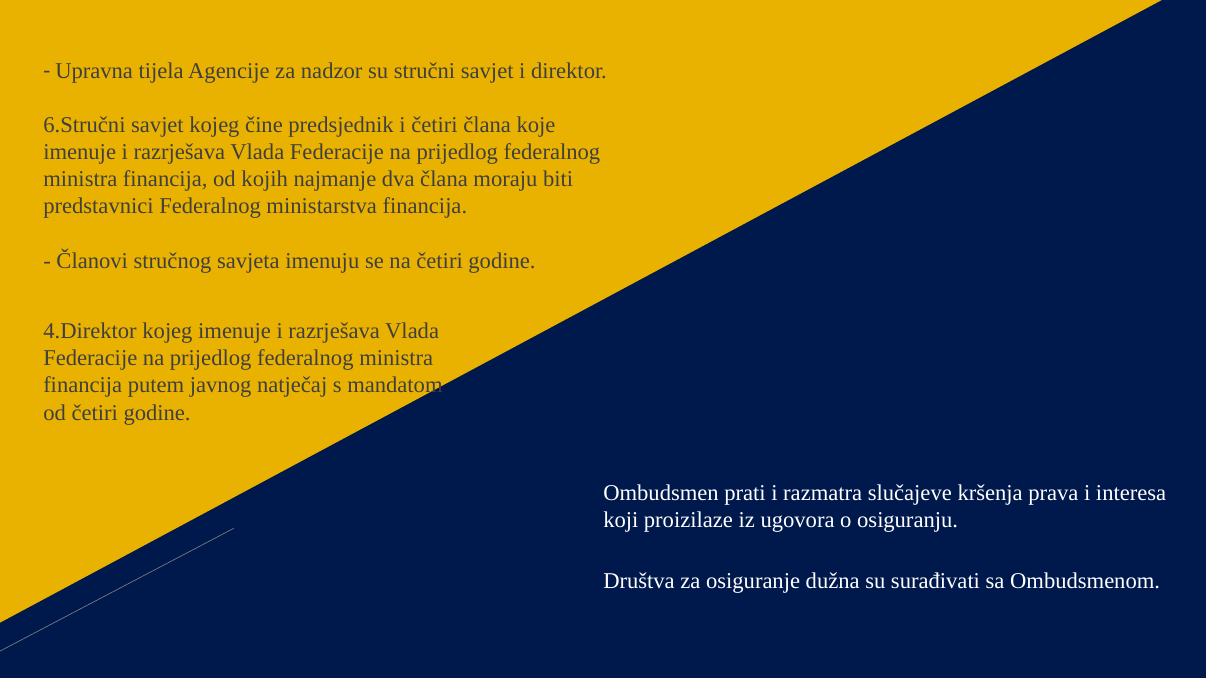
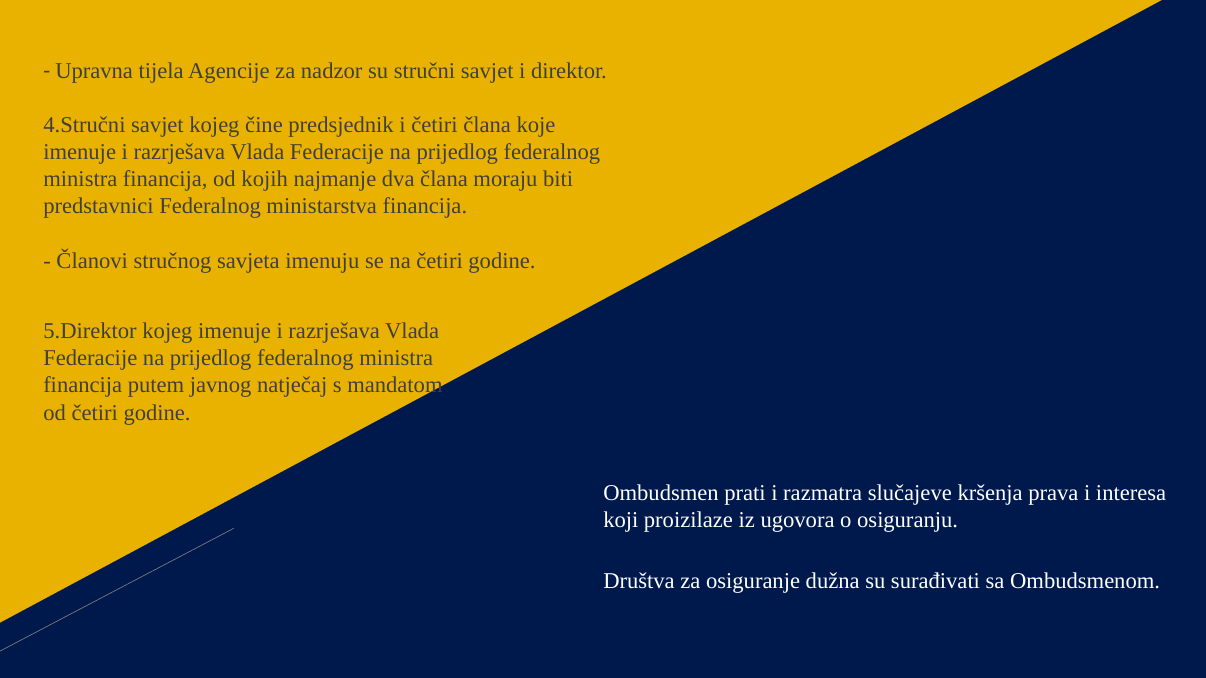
6.Stručni: 6.Stručni -> 4.Stručni
4.Direktor: 4.Direktor -> 5.Direktor
